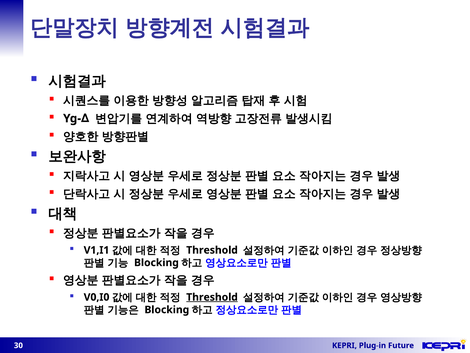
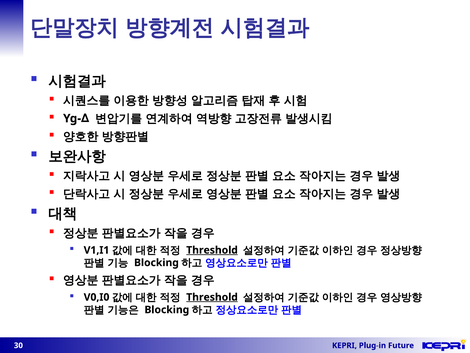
Threshold at (212, 250) underline: none -> present
